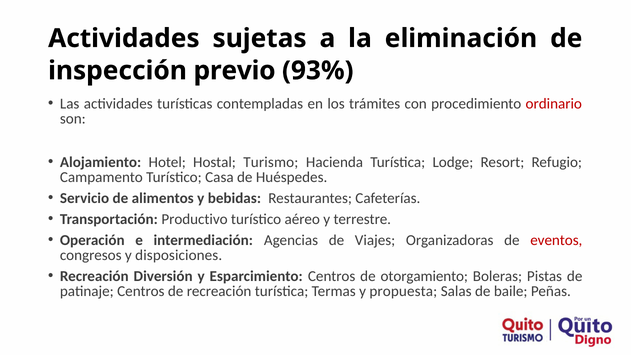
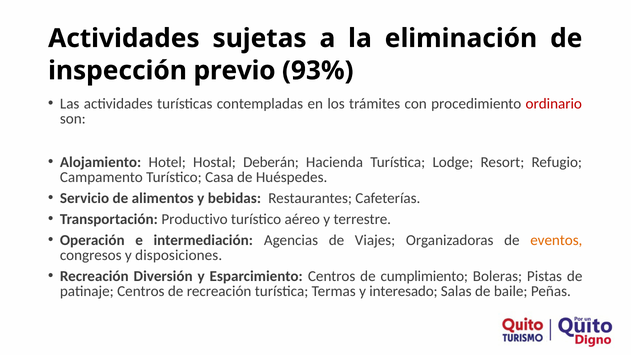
Turismo: Turismo -> Deberán
eventos colour: red -> orange
otorgamiento: otorgamiento -> cumplimiento
propuesta: propuesta -> interesado
